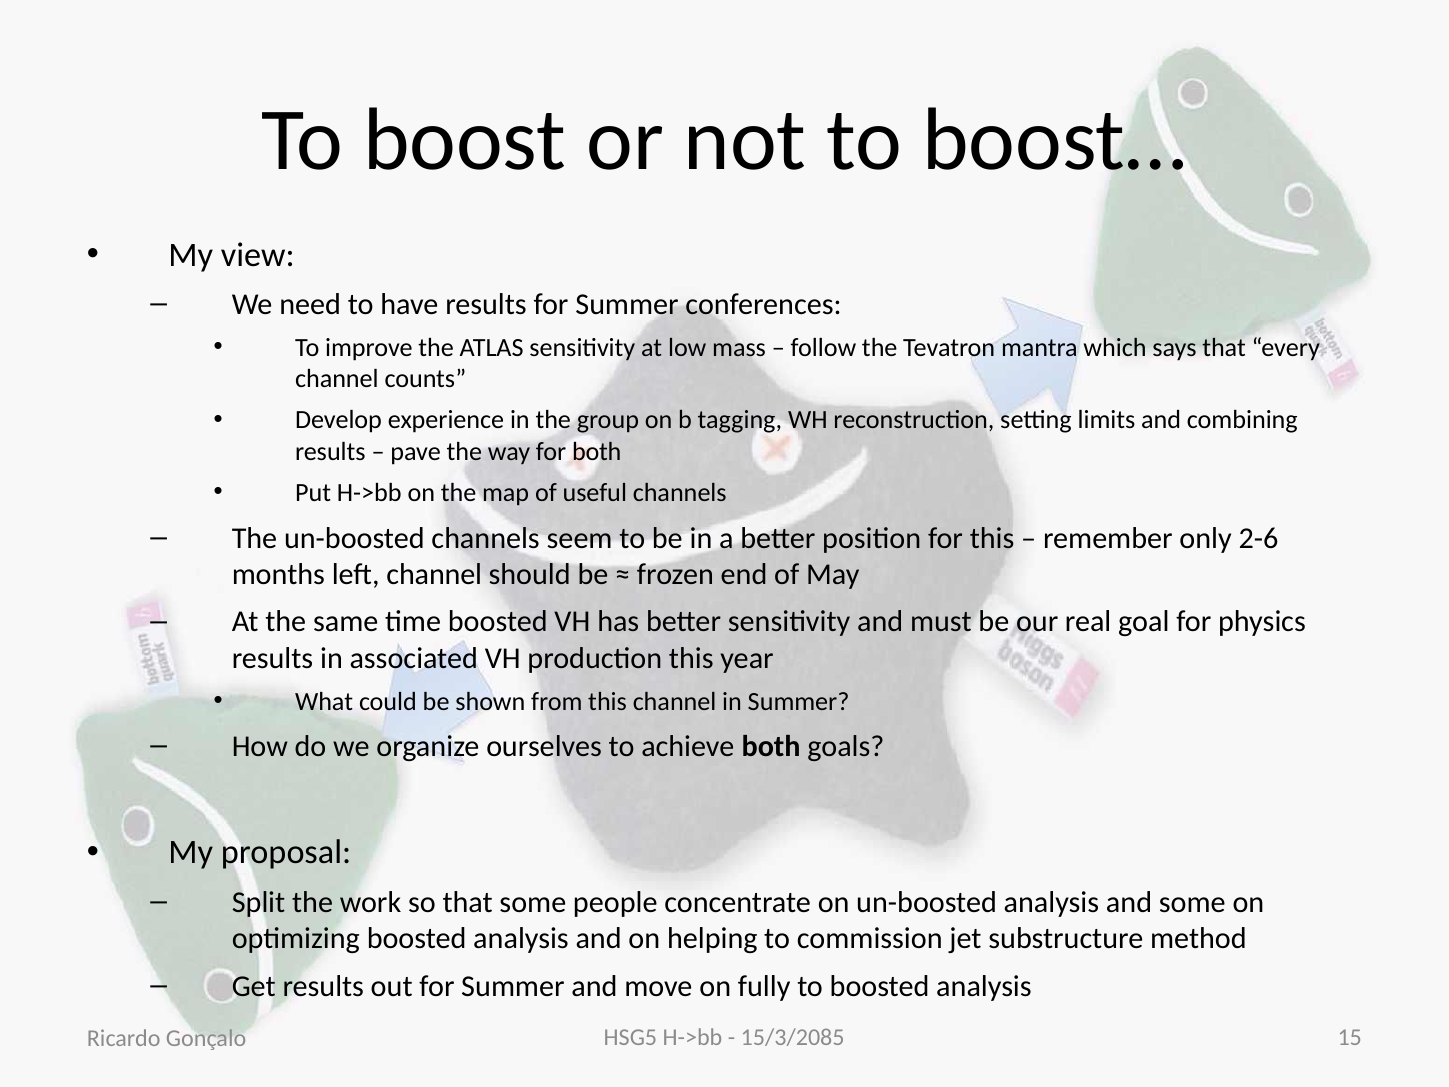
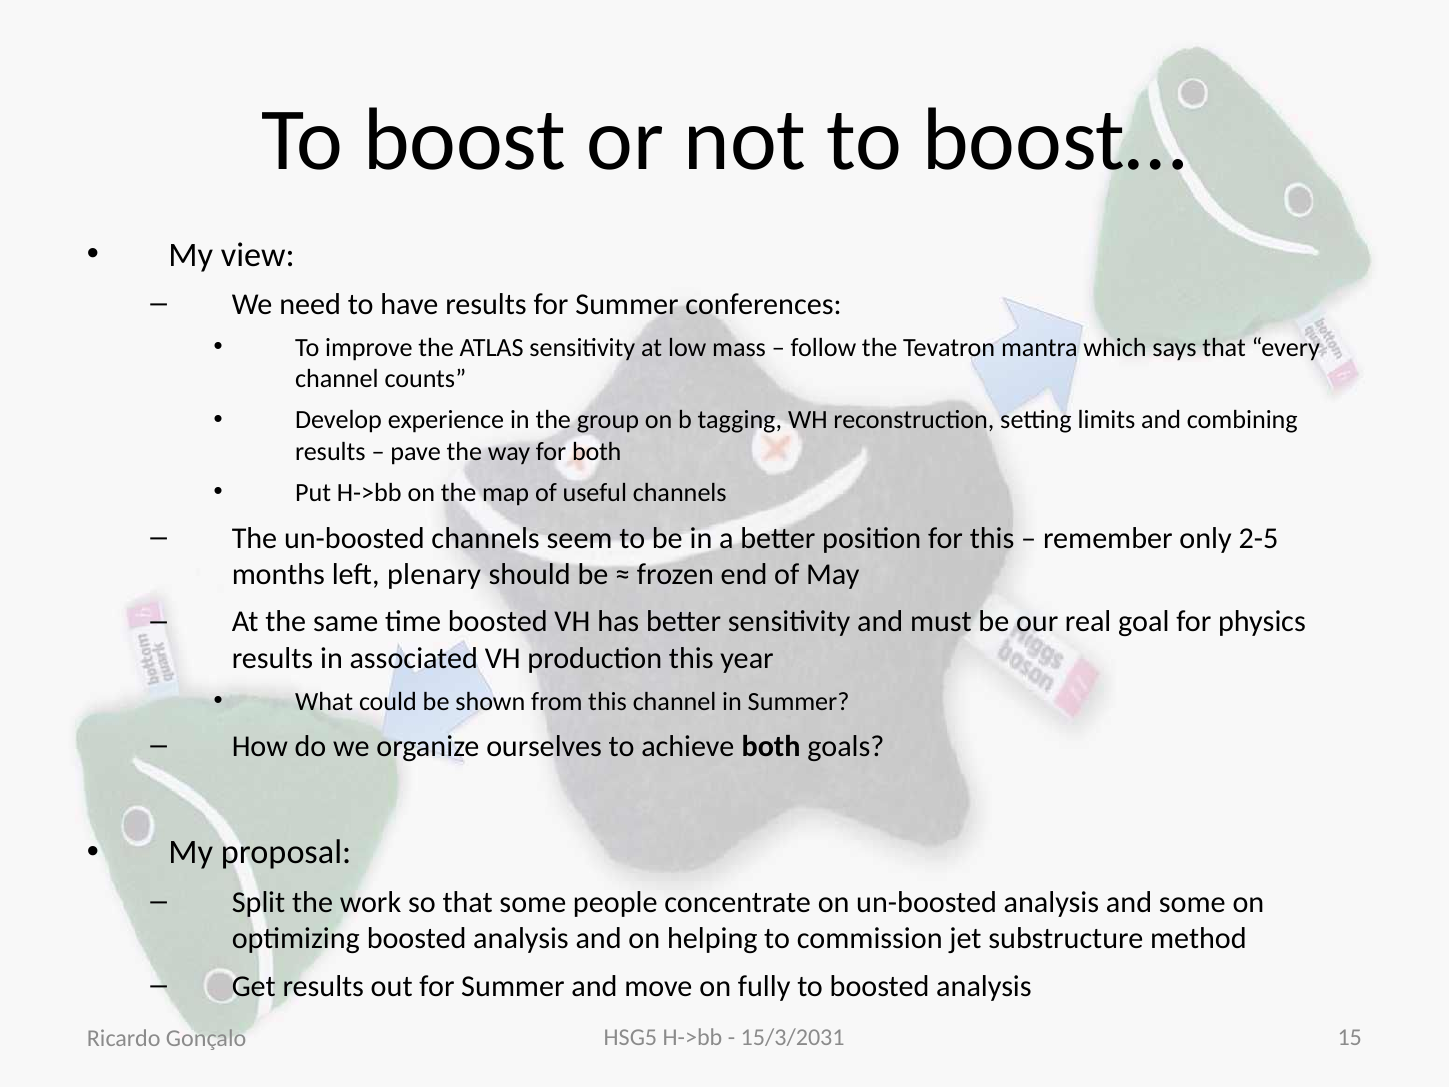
2-6: 2-6 -> 2-5
left channel: channel -> plenary
15/3/2085: 15/3/2085 -> 15/3/2031
